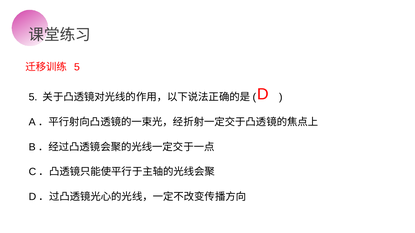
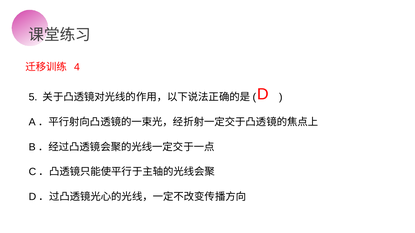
5 at (77, 67): 5 -> 4
